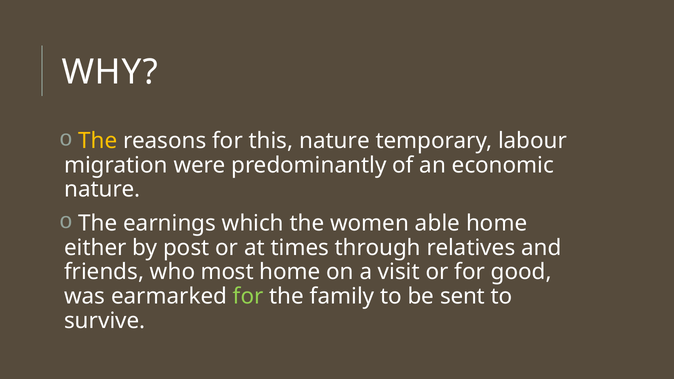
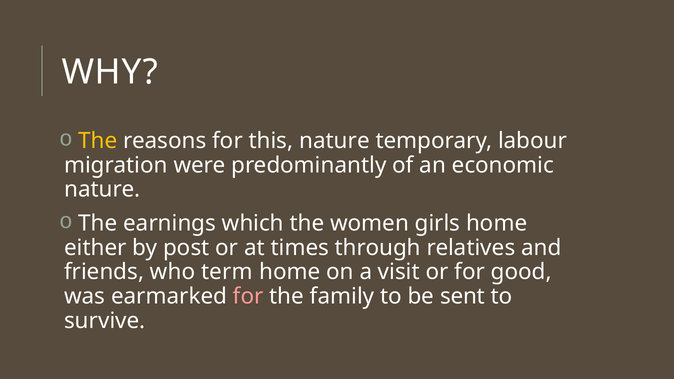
able: able -> girls
most: most -> term
for at (248, 296) colour: light green -> pink
